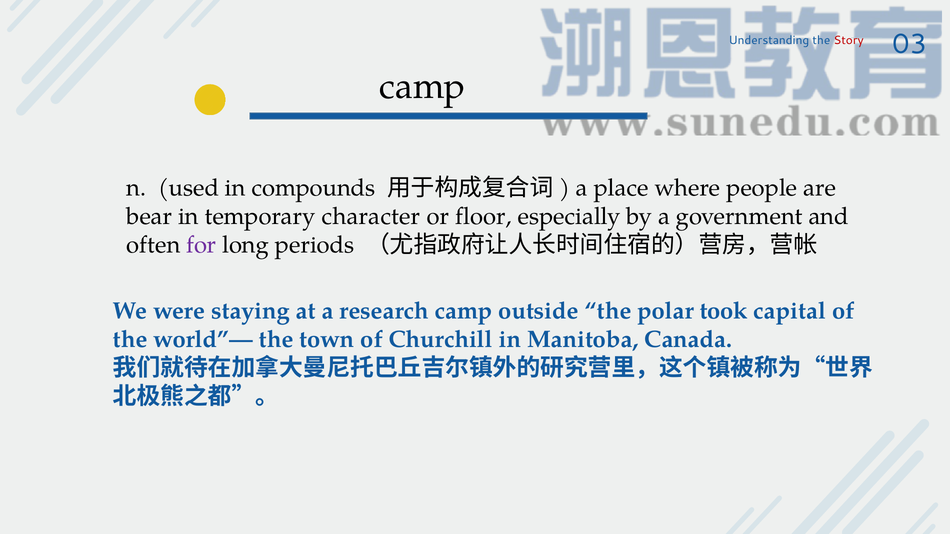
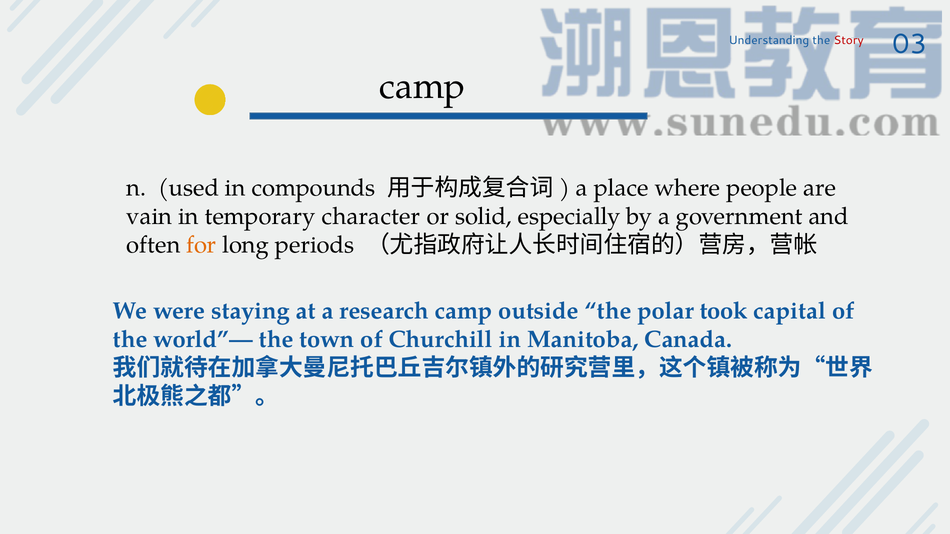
bear: bear -> vain
floor: floor -> solid
for colour: purple -> orange
